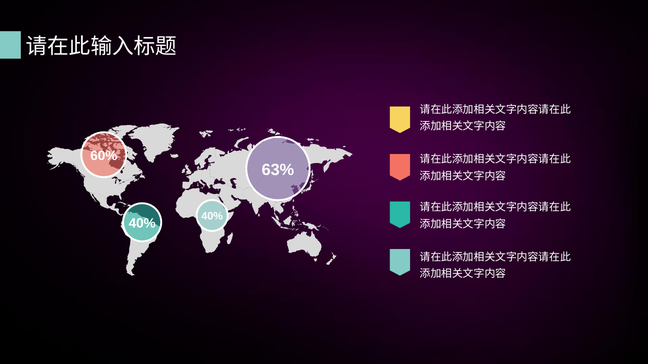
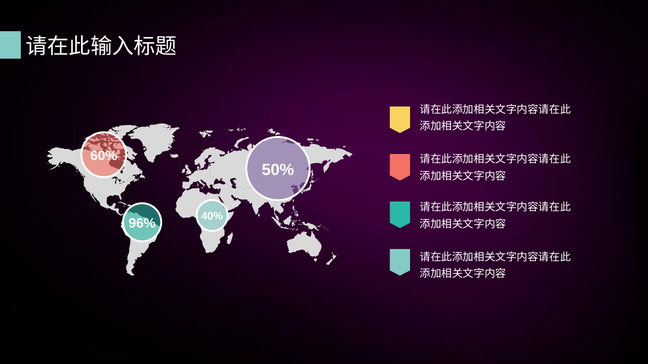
63%: 63% -> 50%
40% at (142, 223): 40% -> 96%
